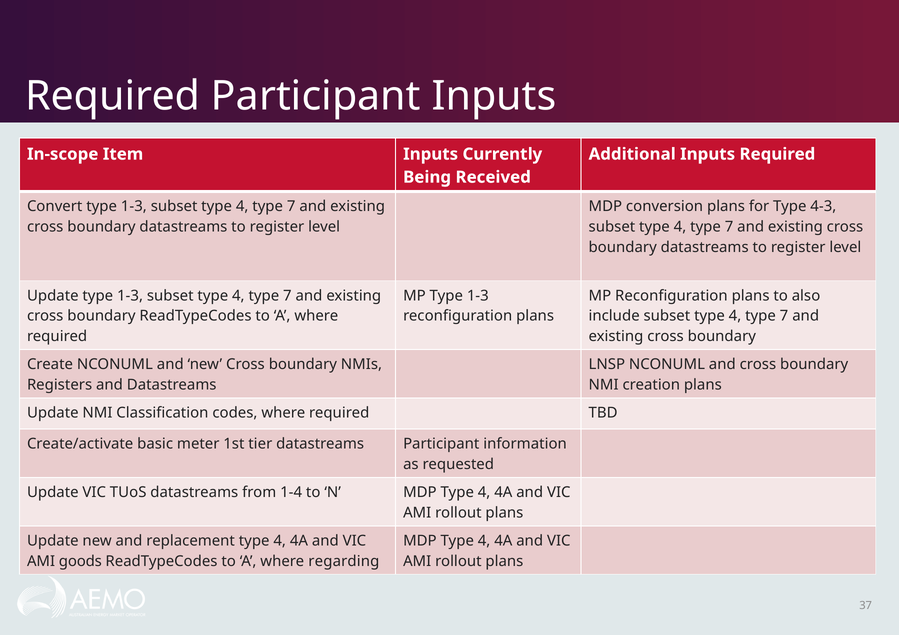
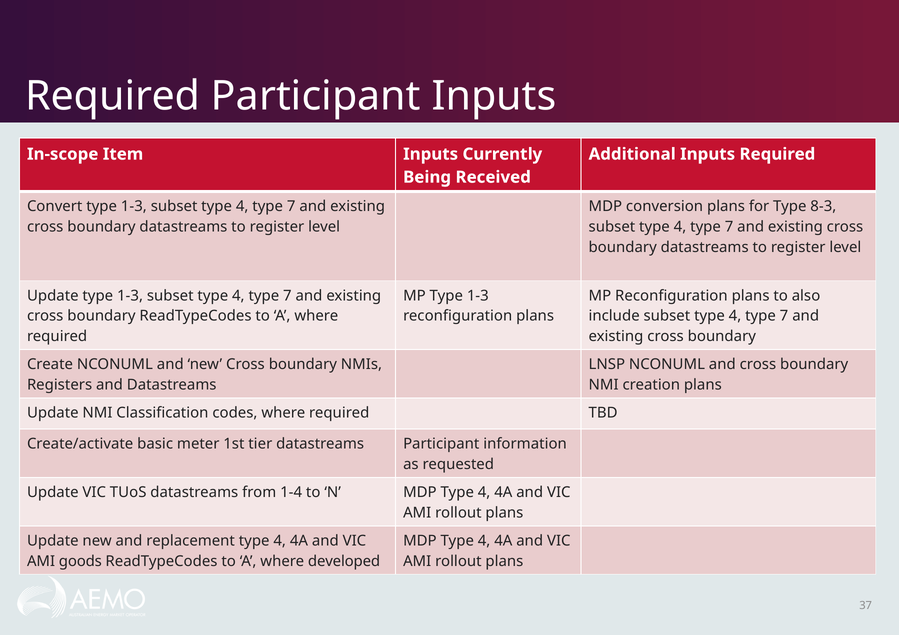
4-3: 4-3 -> 8-3
regarding: regarding -> developed
